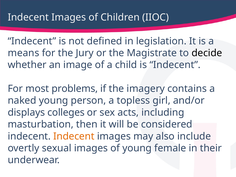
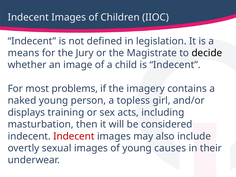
colleges: colleges -> training
Indecent at (74, 136) colour: orange -> red
female: female -> causes
